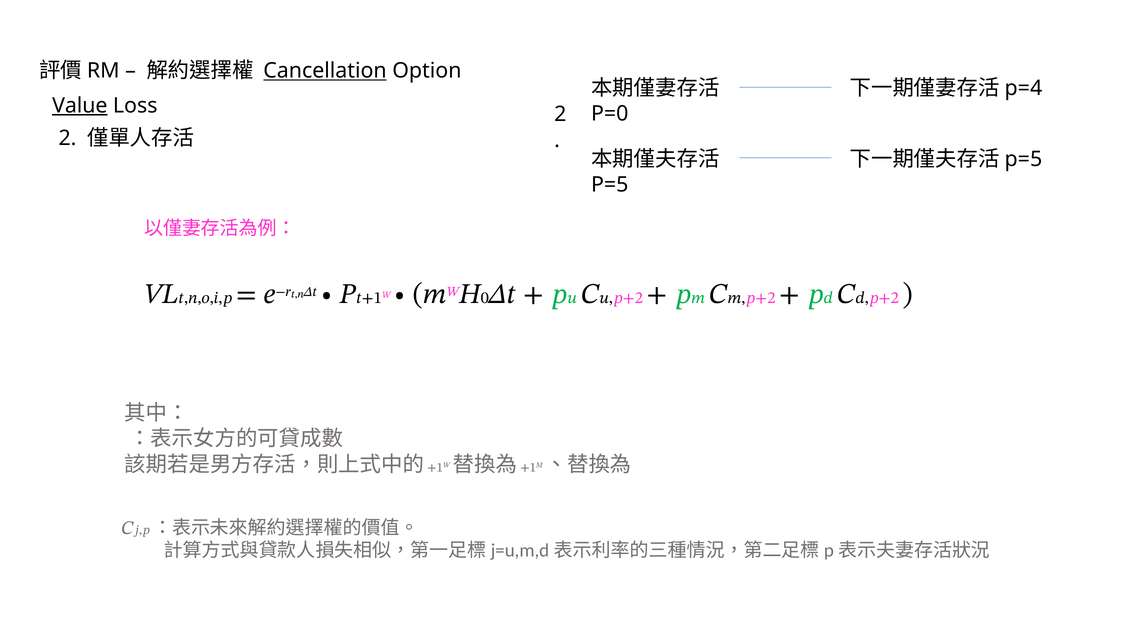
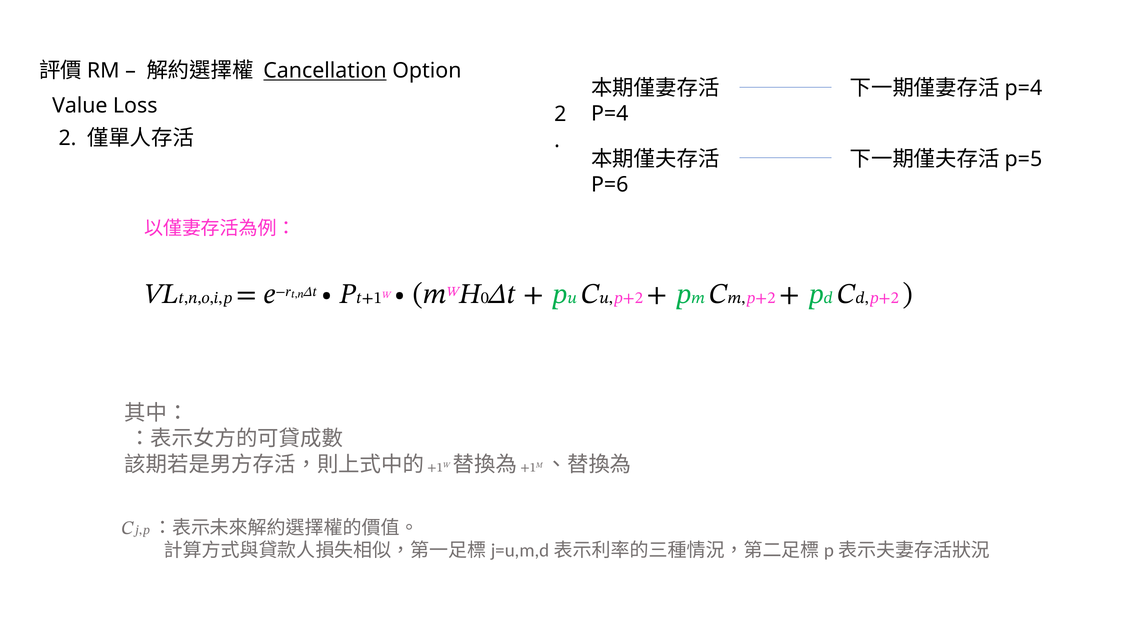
Value underline: present -> none
P=0: P=0 -> P=4
P=5: P=5 -> P=6
